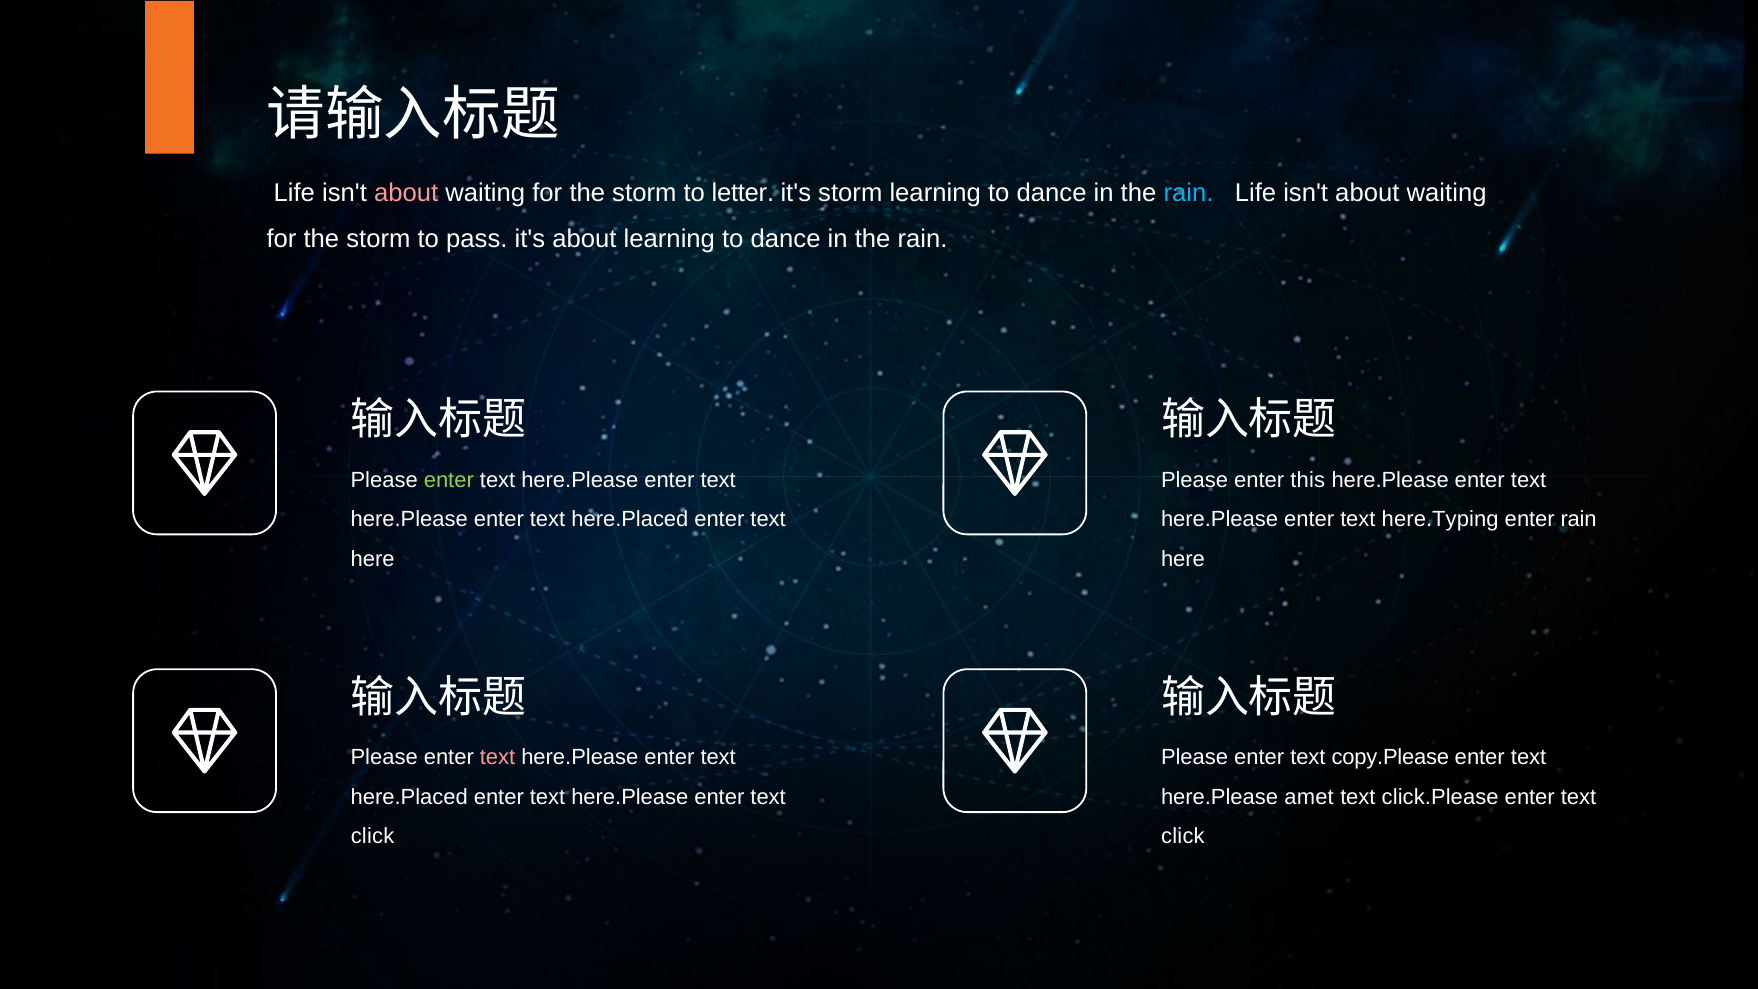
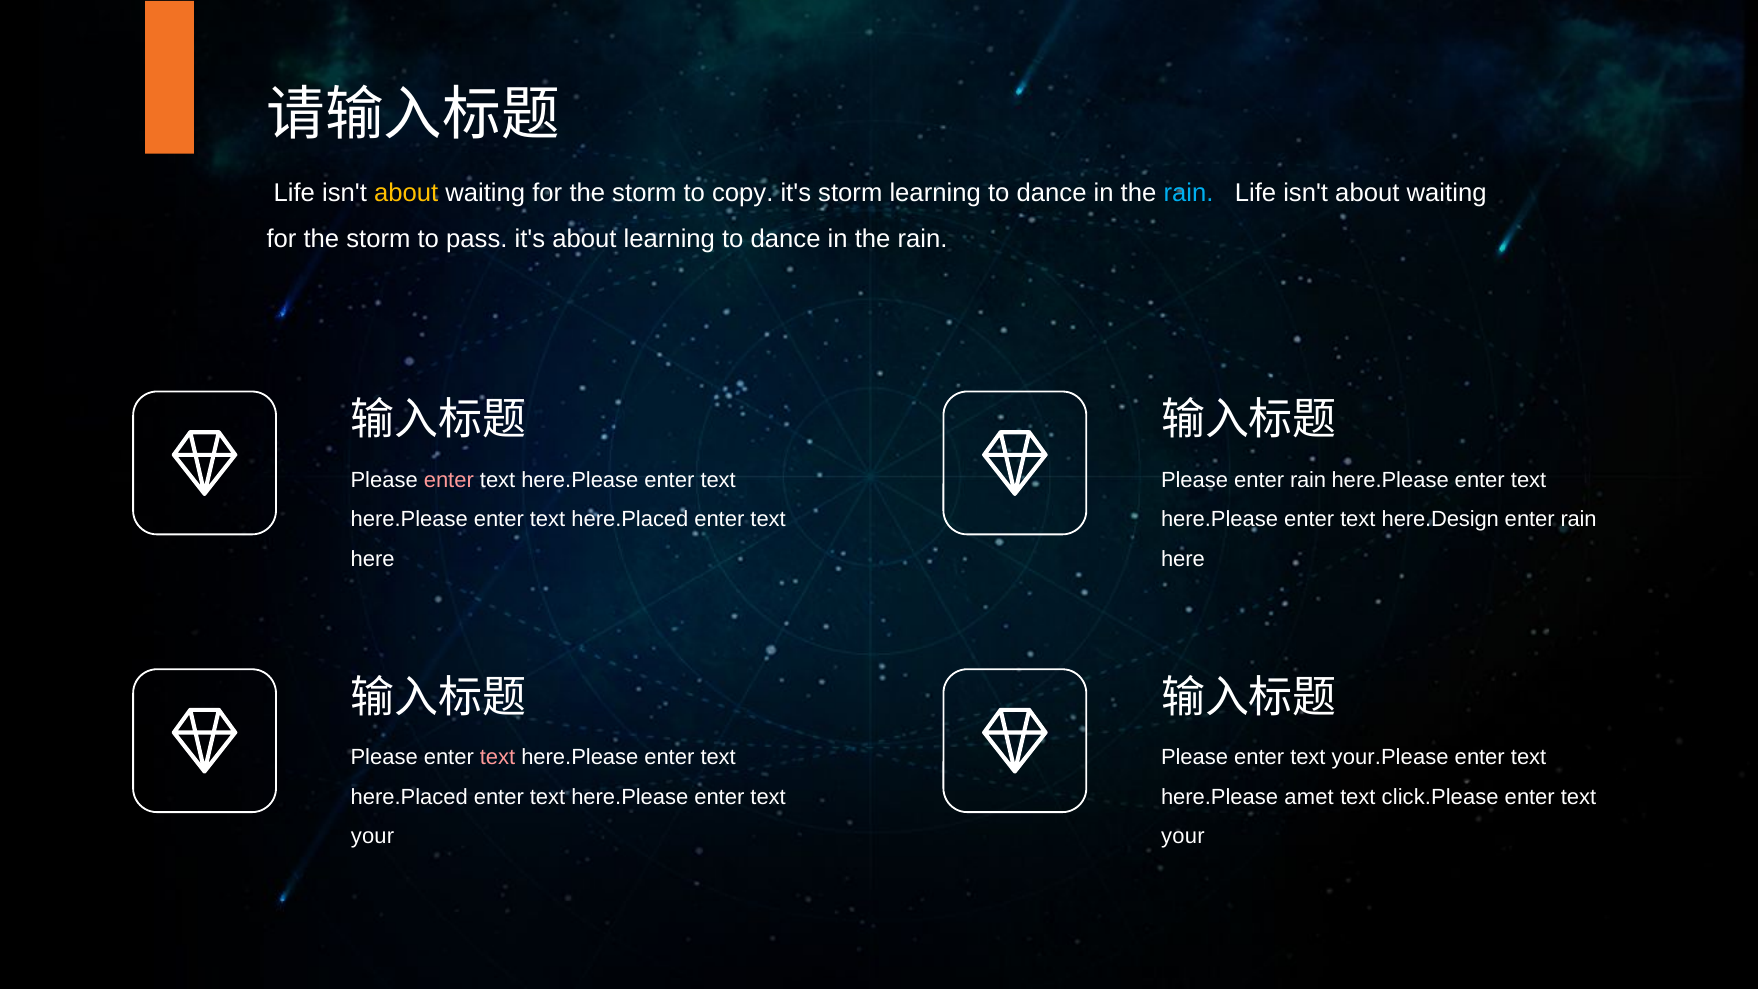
about at (406, 193) colour: pink -> yellow
letter: letter -> copy
enter at (449, 480) colour: light green -> pink
Please enter this: this -> rain
here.Typing: here.Typing -> here.Design
copy.Please: copy.Please -> your.Please
click at (373, 836): click -> your
click at (1183, 836): click -> your
